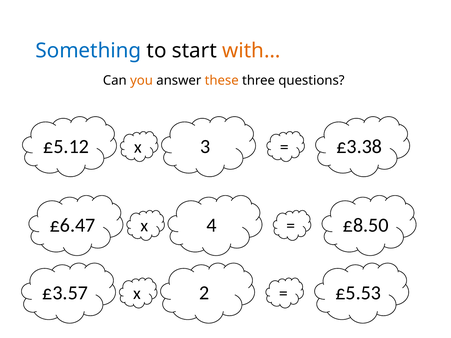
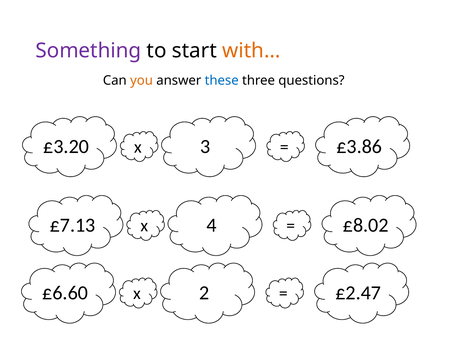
Something colour: blue -> purple
these colour: orange -> blue
£5.12: £5.12 -> £3.20
£3.38: £3.38 -> £3.86
£6.47: £6.47 -> £7.13
£8.50: £8.50 -> £8.02
£3.57: £3.57 -> £6.60
£5.53: £5.53 -> £2.47
